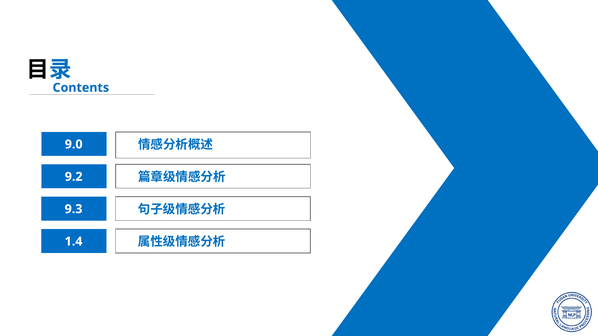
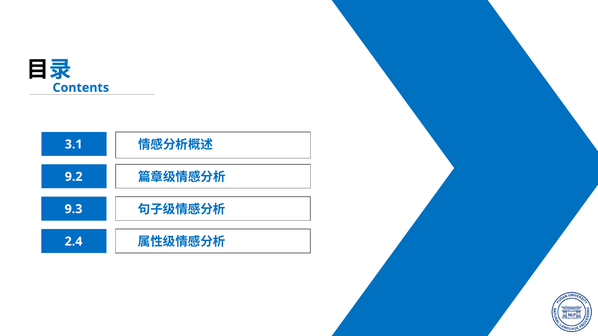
9.0: 9.0 -> 3.1
1.4: 1.4 -> 2.4
